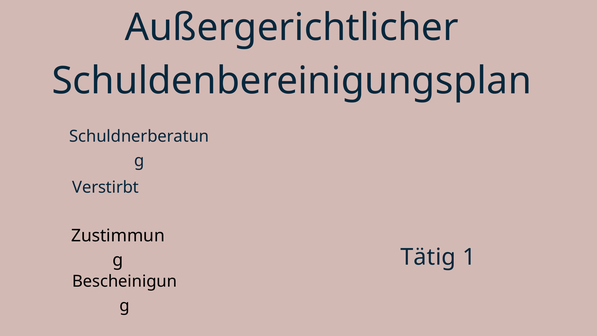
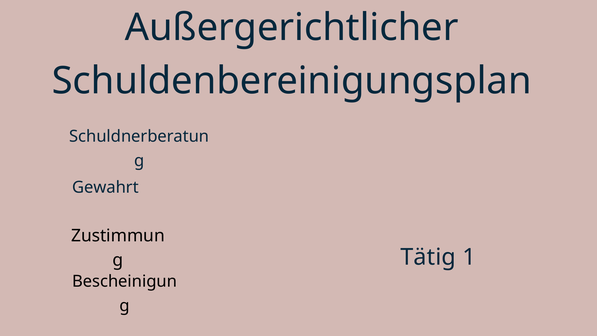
Verstirbt: Verstirbt -> Gewahrt
